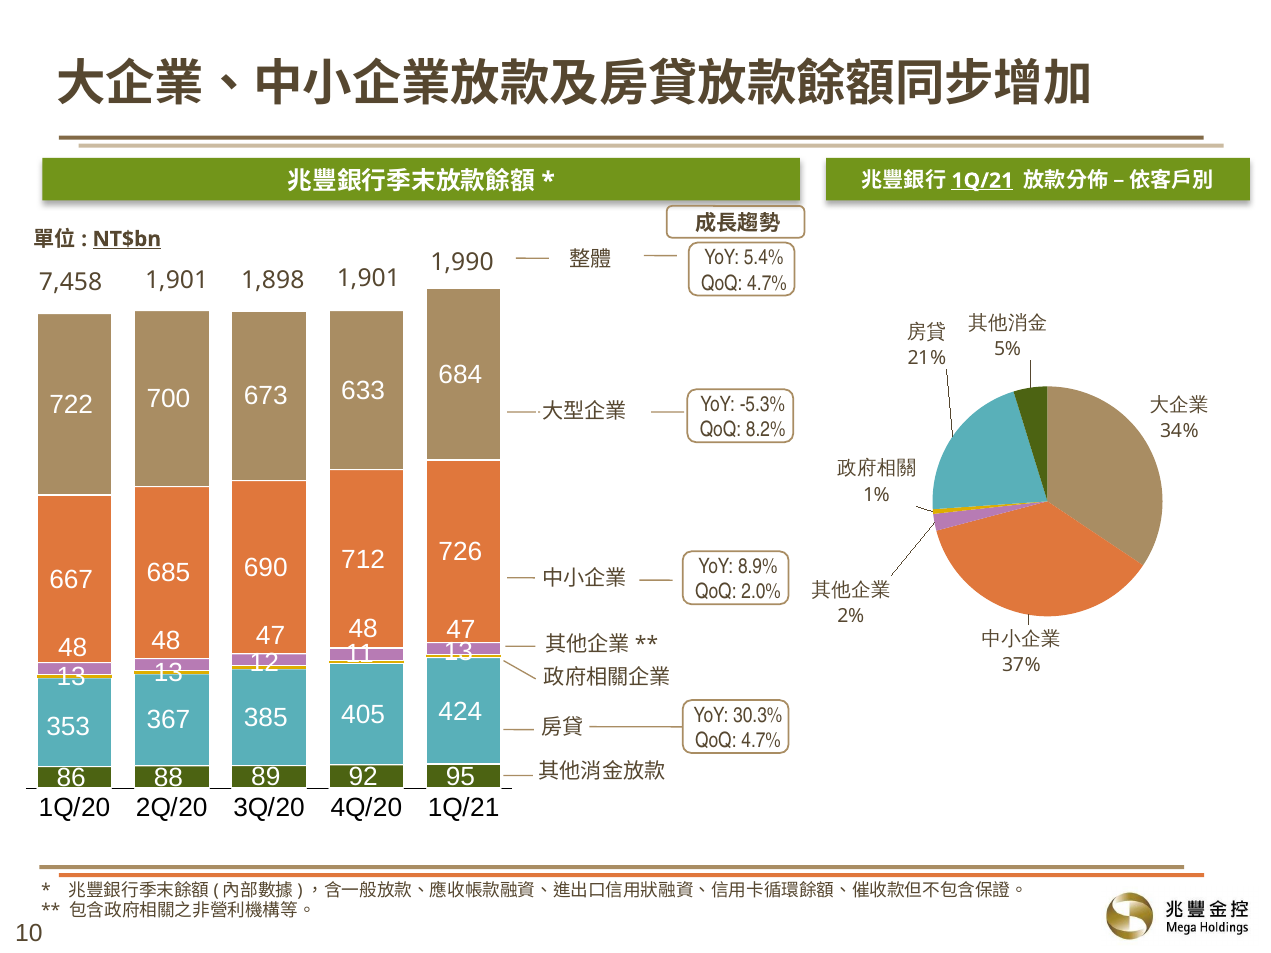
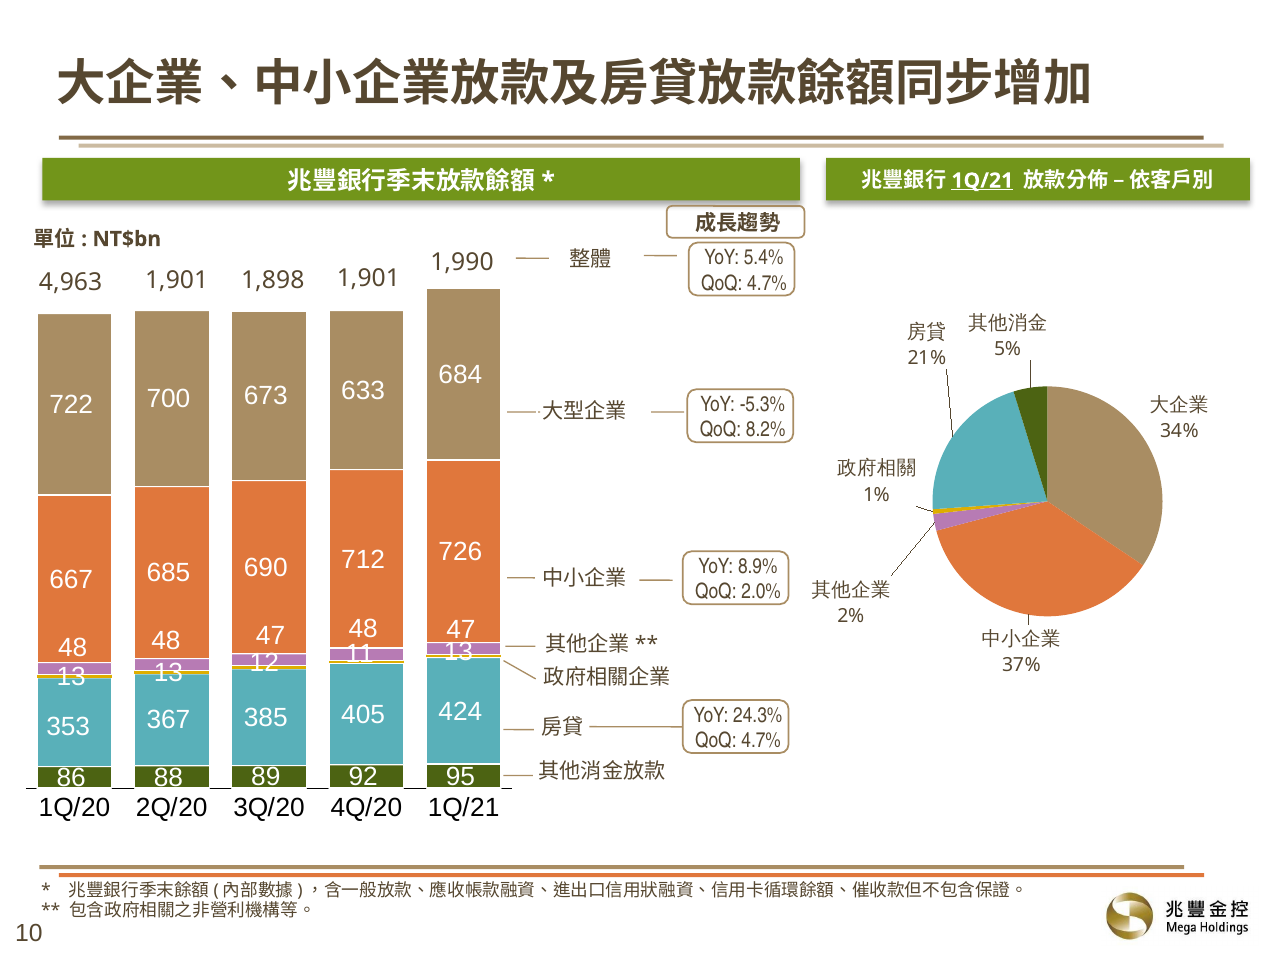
NT$bn underline: present -> none
7,458: 7,458 -> 4,963
30.3%: 30.3% -> 24.3%
